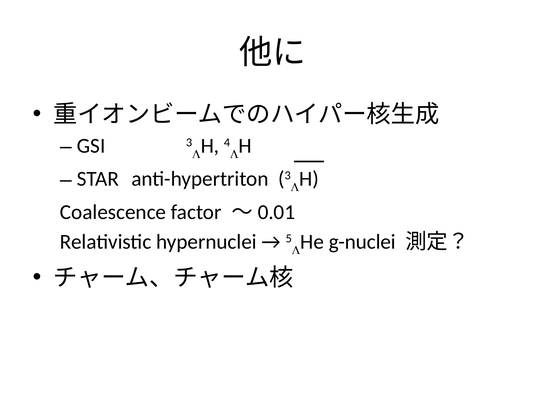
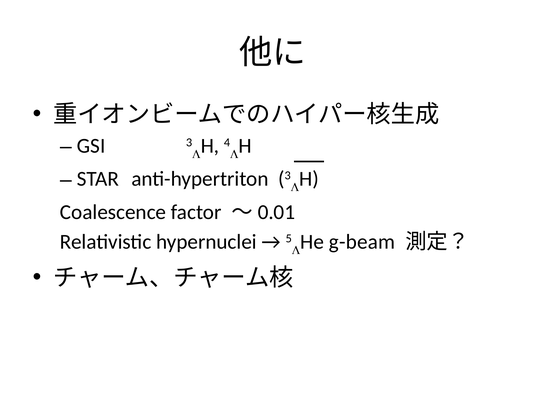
g-nuclei: g-nuclei -> g-beam
